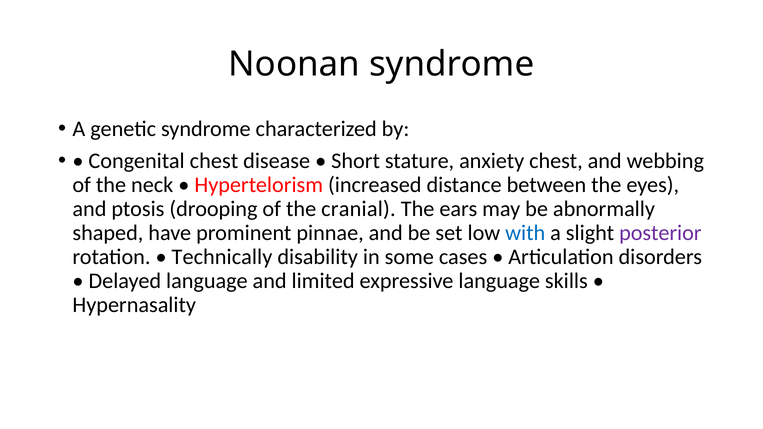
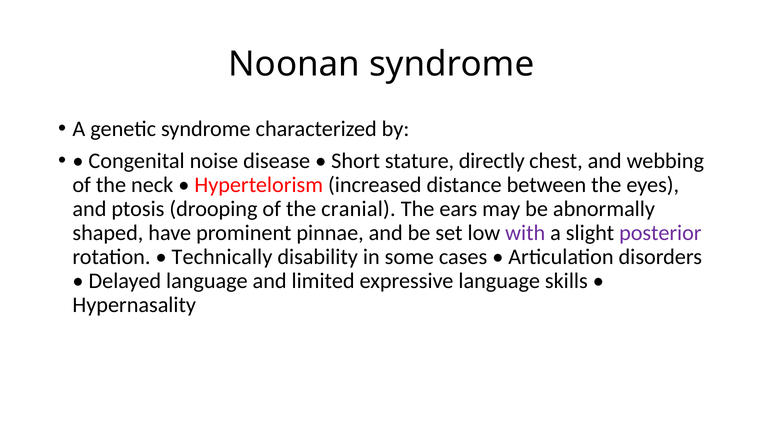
Congenital chest: chest -> noise
anxiety: anxiety -> directly
with colour: blue -> purple
